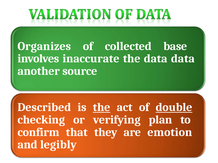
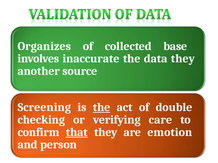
data data: data -> they
Described: Described -> Screening
double underline: present -> none
plan: plan -> care
that underline: none -> present
legibly: legibly -> person
